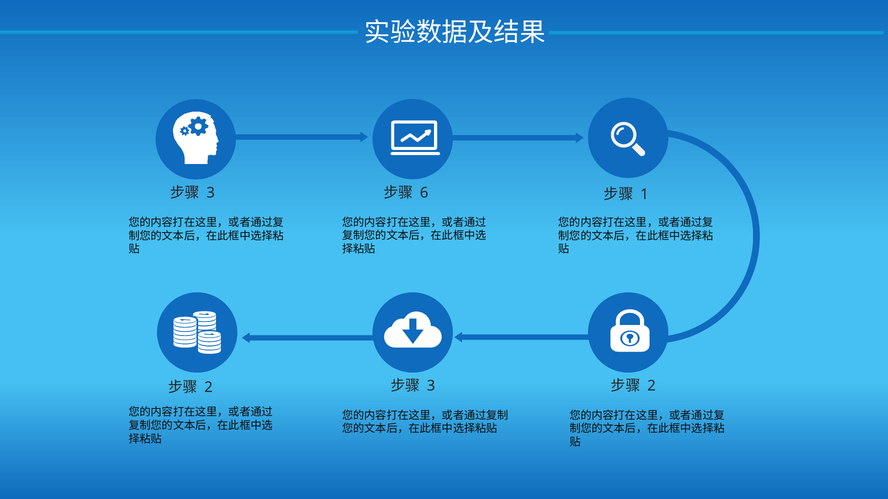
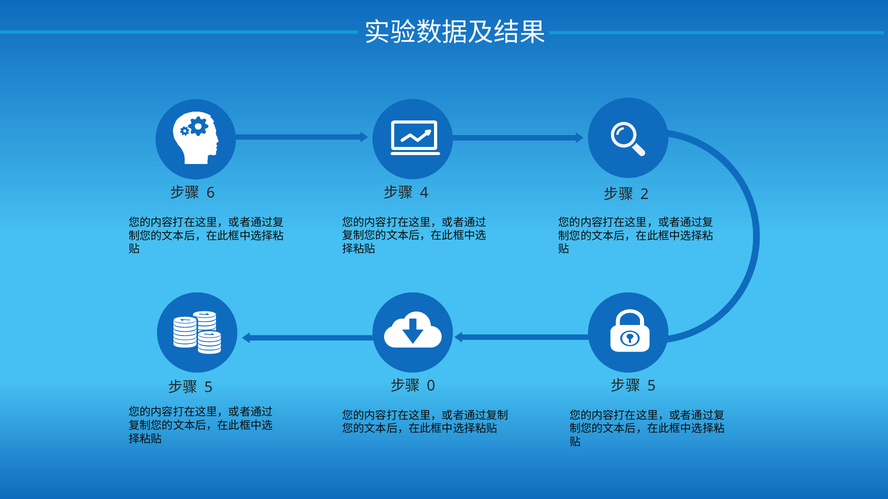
3 at (211, 193): 3 -> 6
6: 6 -> 4
1: 1 -> 2
3 at (431, 386): 3 -> 0
2 at (652, 386): 2 -> 5
2 at (209, 388): 2 -> 5
